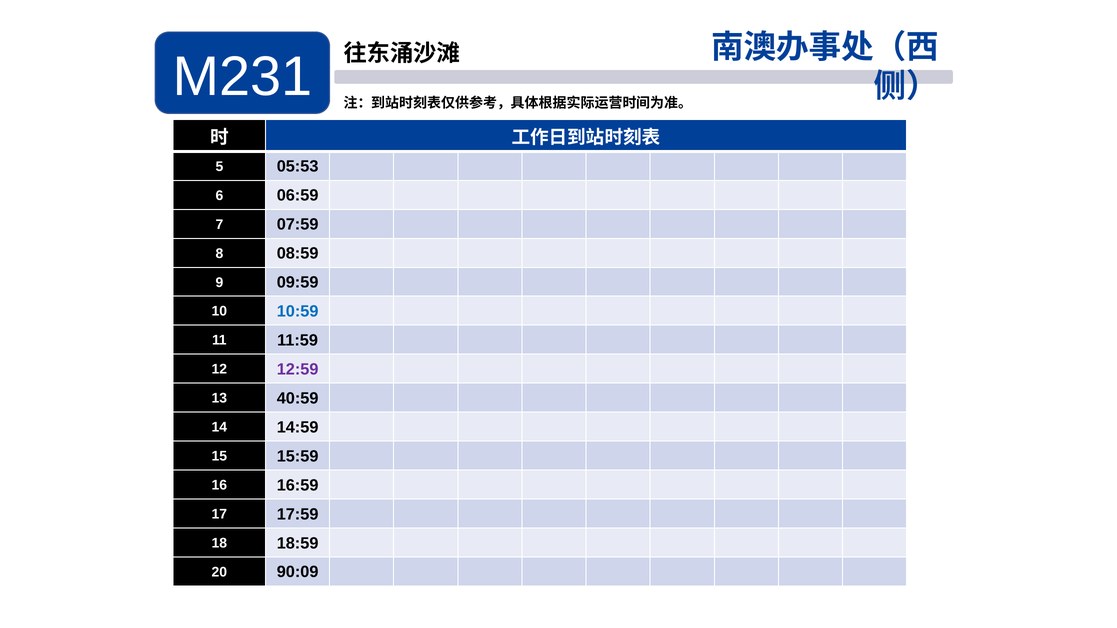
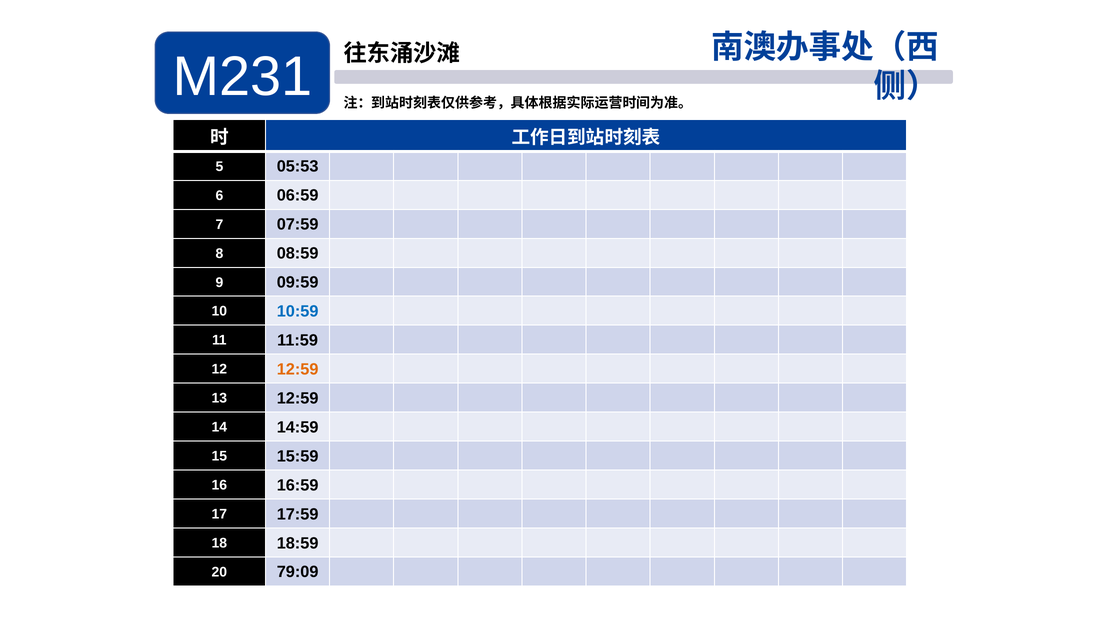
12:59 at (298, 369) colour: purple -> orange
13 40:59: 40:59 -> 12:59
90:09: 90:09 -> 79:09
